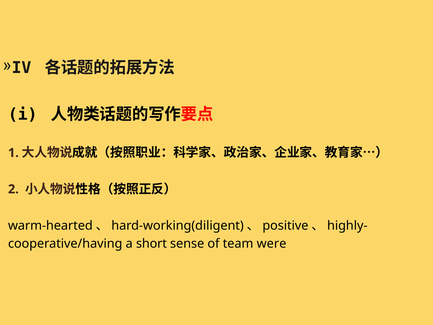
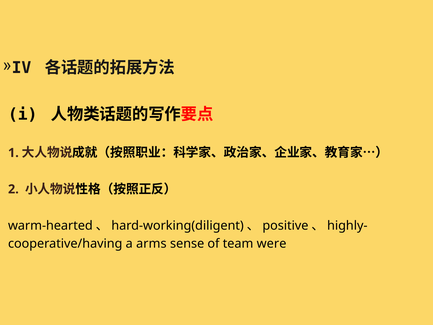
short: short -> arms
